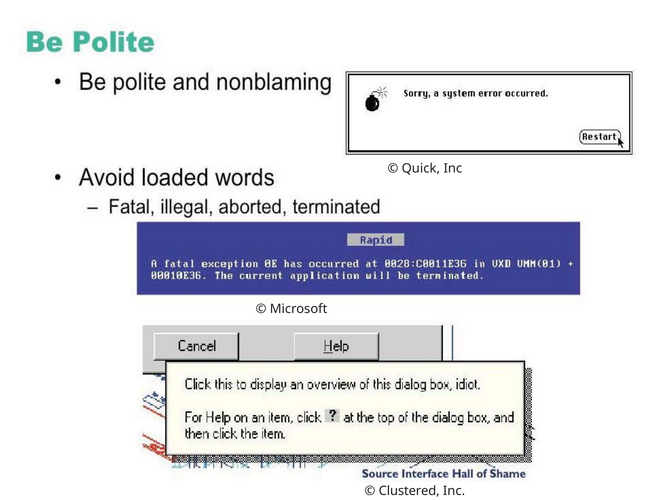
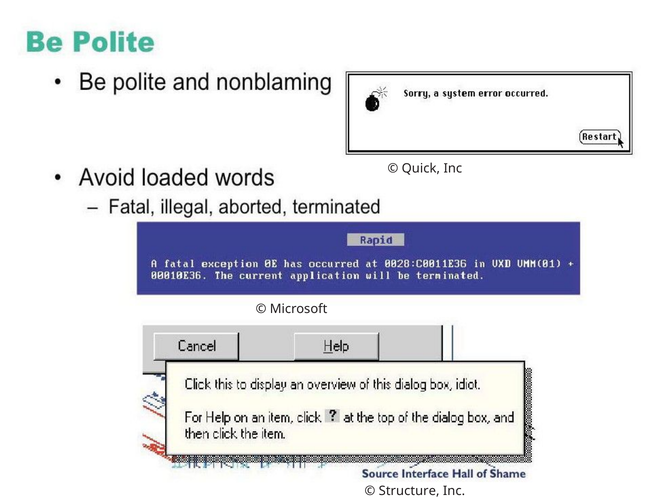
Clustered: Clustered -> Structure
